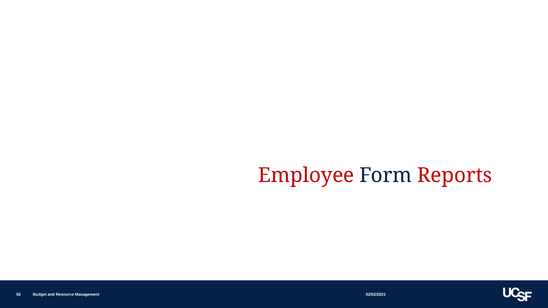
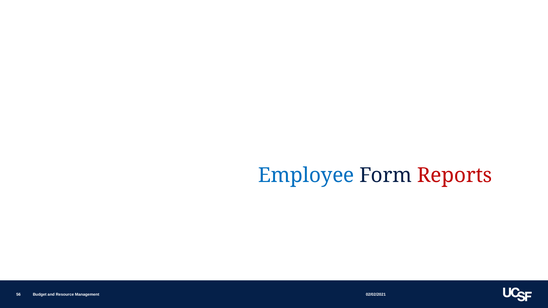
Employee colour: red -> blue
